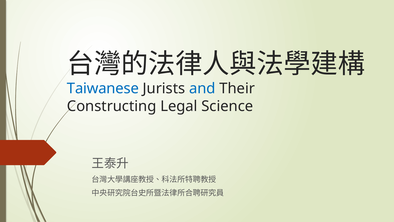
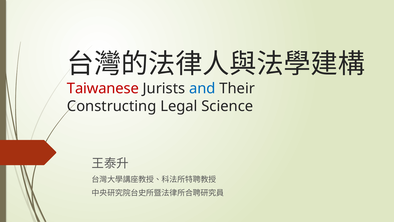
Taiwanese colour: blue -> red
